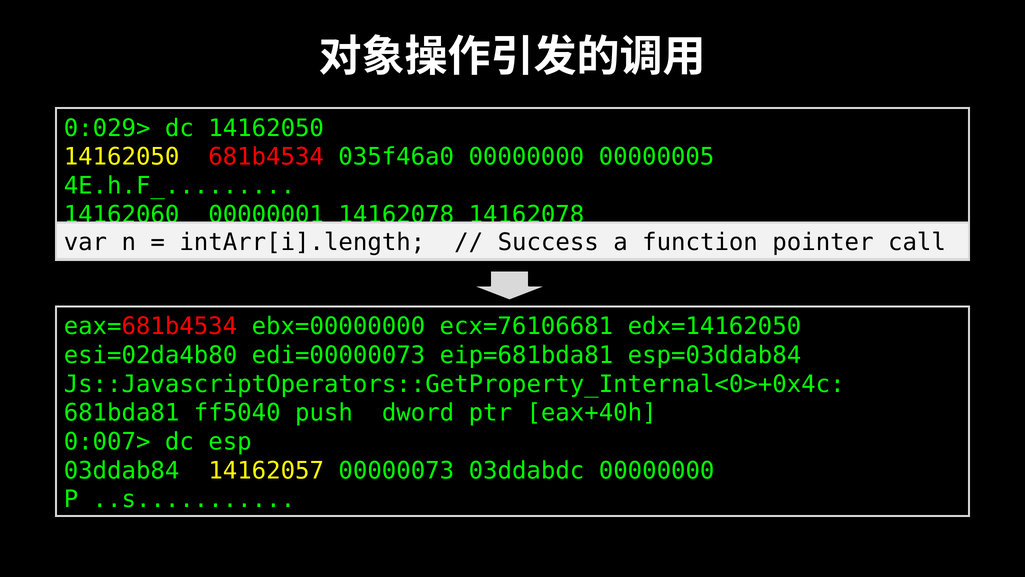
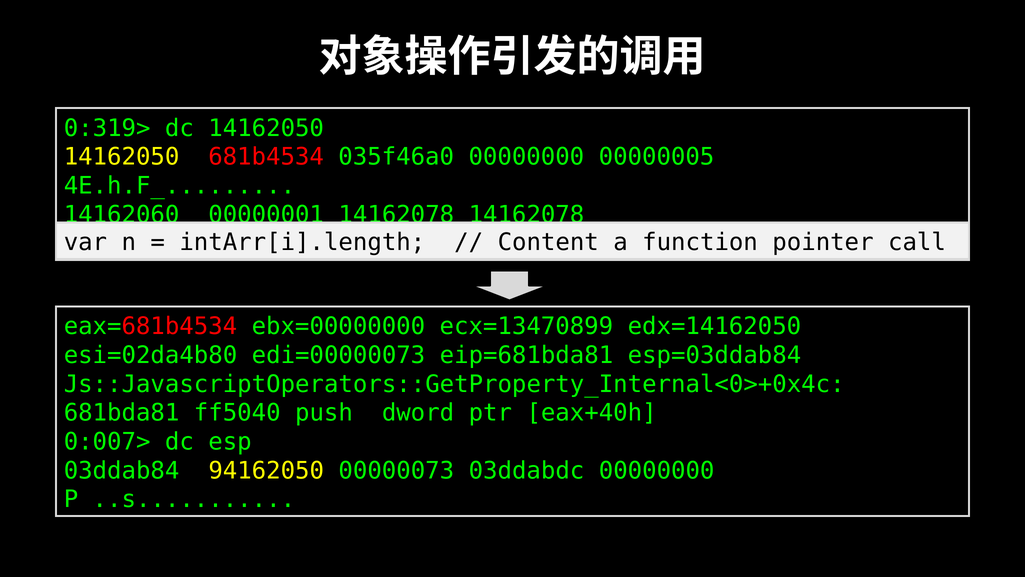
0:029>: 0:029> -> 0:319>
Success: Success -> Content
ecx=76106681: ecx=76106681 -> ecx=13470899
14162057: 14162057 -> 94162050
